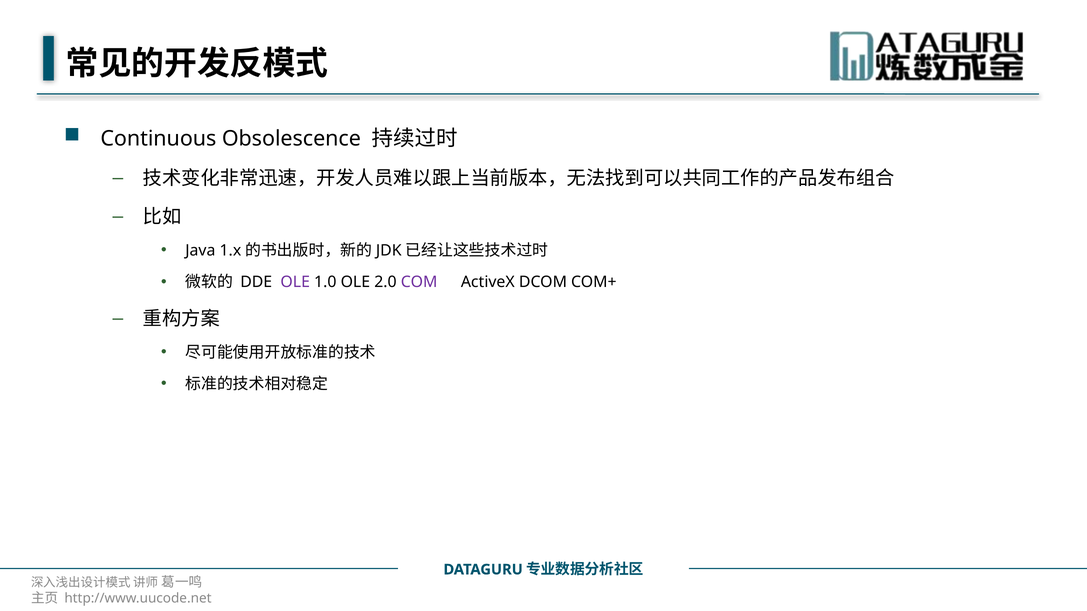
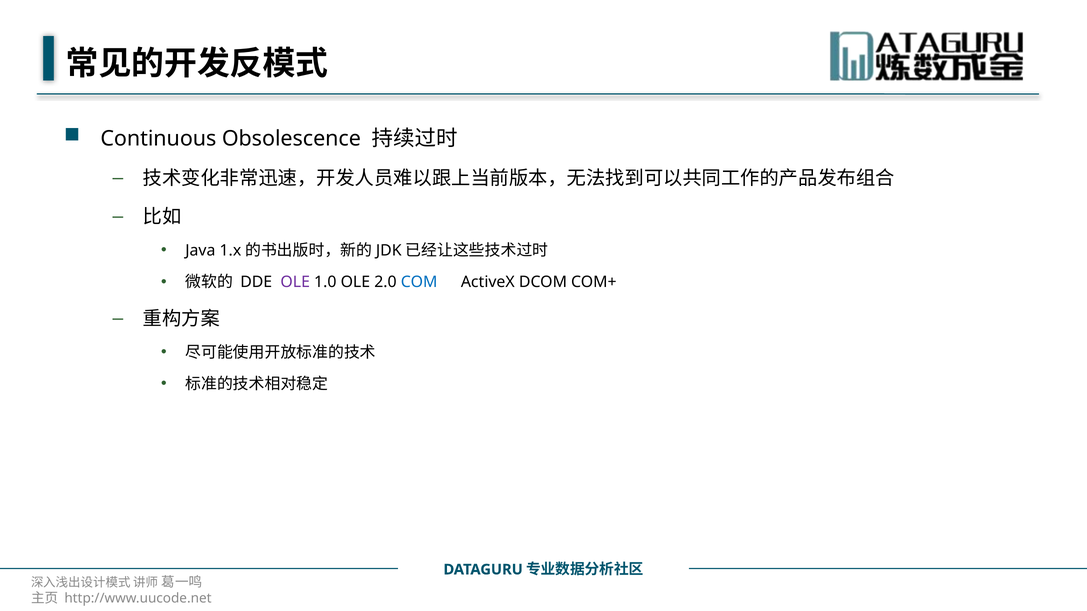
COM colour: purple -> blue
